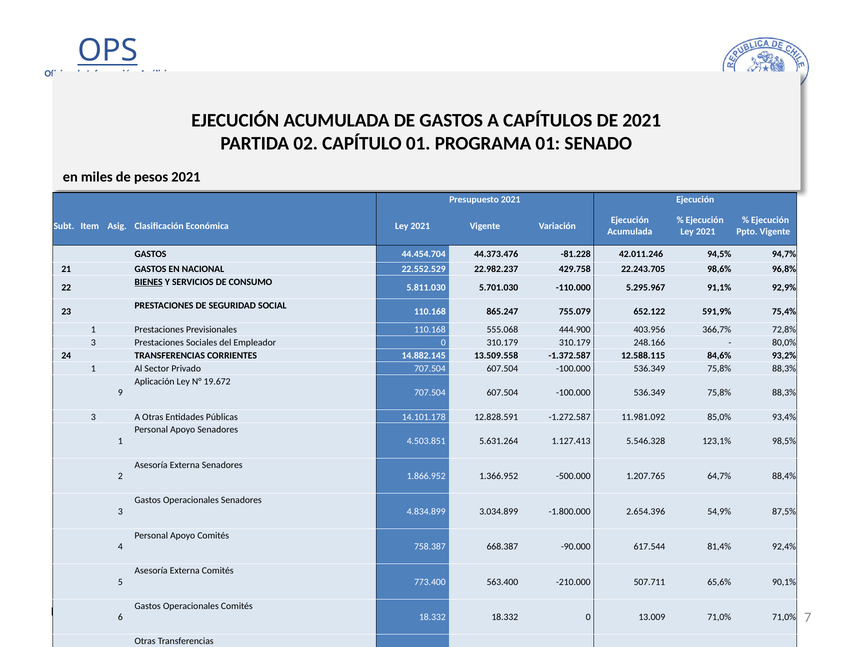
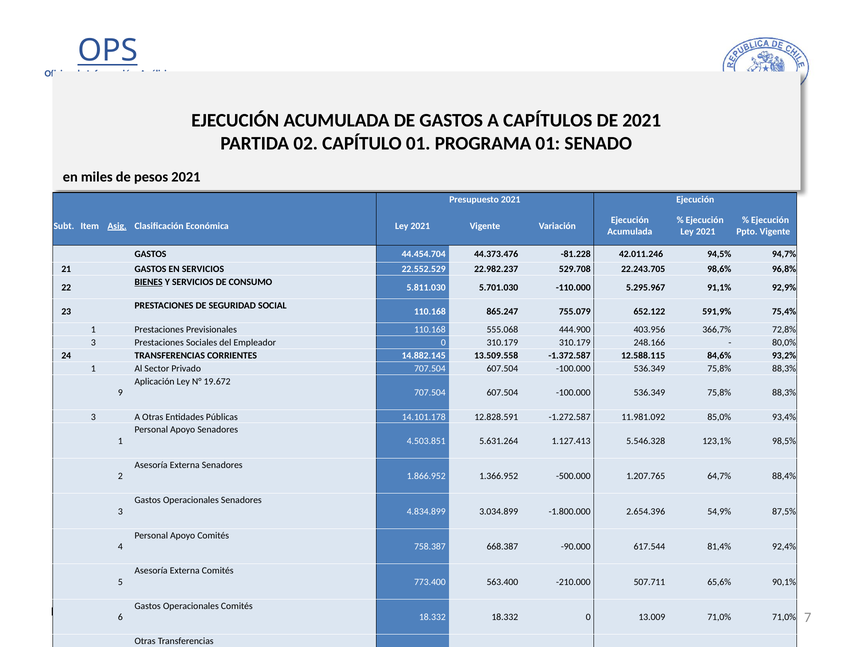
Asig underline: none -> present
EN NACIONAL: NACIONAL -> SERVICIOS
429.758: 429.758 -> 529.708
